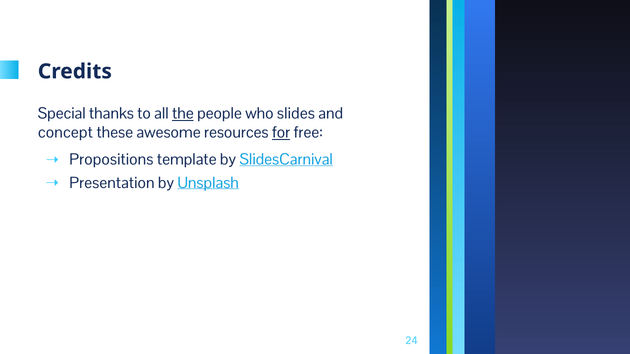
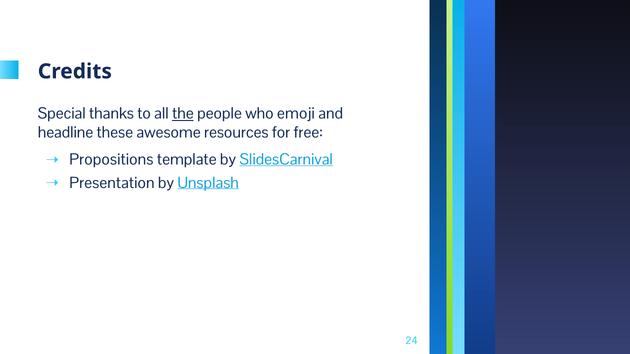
slides: slides -> emoji
concept: concept -> headline
for underline: present -> none
